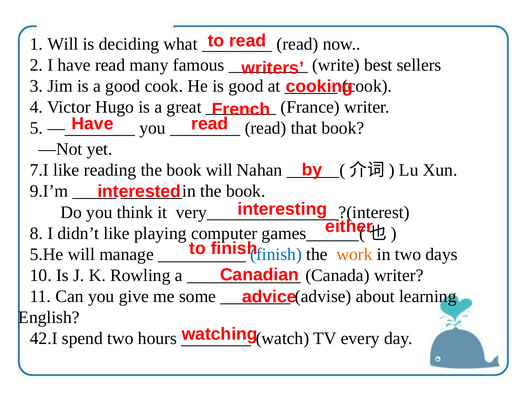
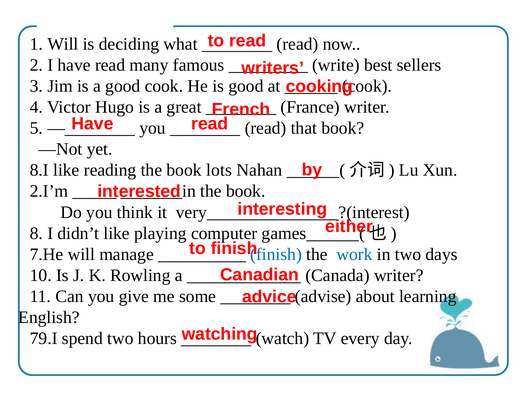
7.I: 7.I -> 8.I
book will: will -> lots
9.I’m: 9.I’m -> 2.I’m
5.He: 5.He -> 7.He
work colour: orange -> blue
42.I: 42.I -> 79.I
